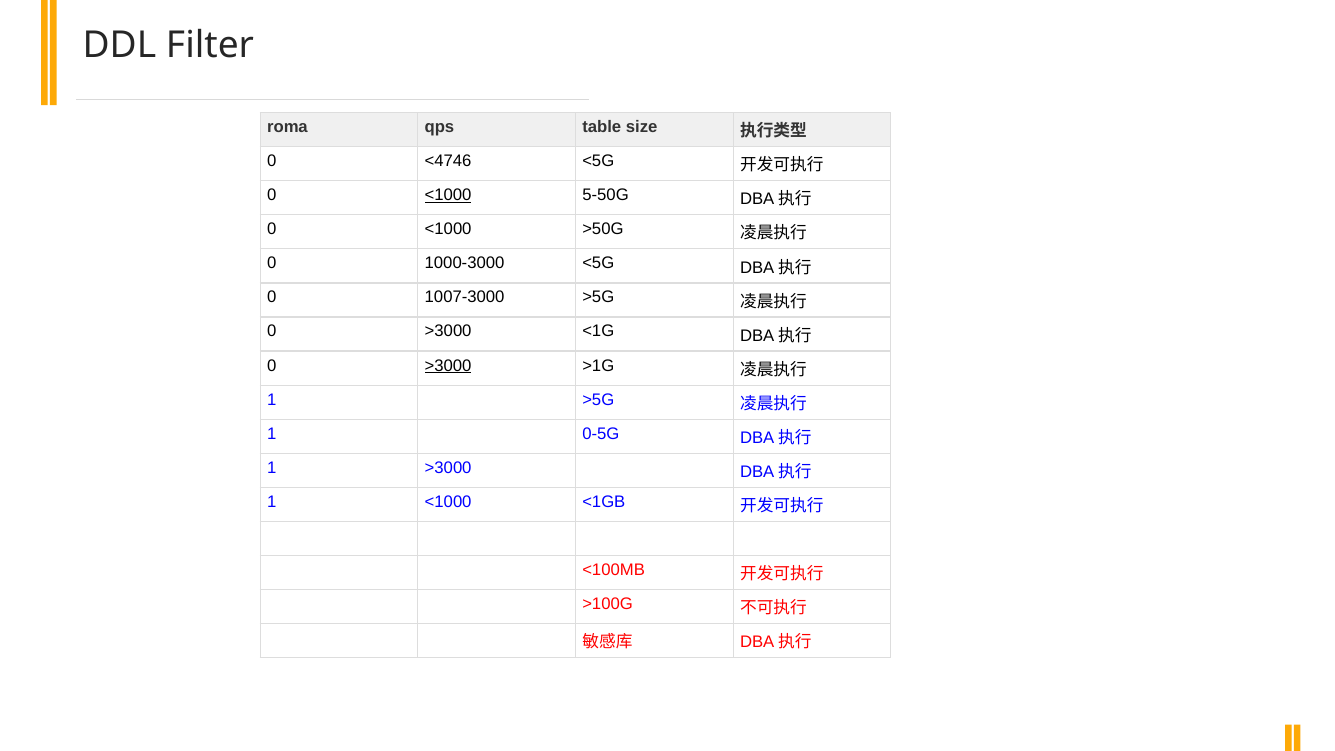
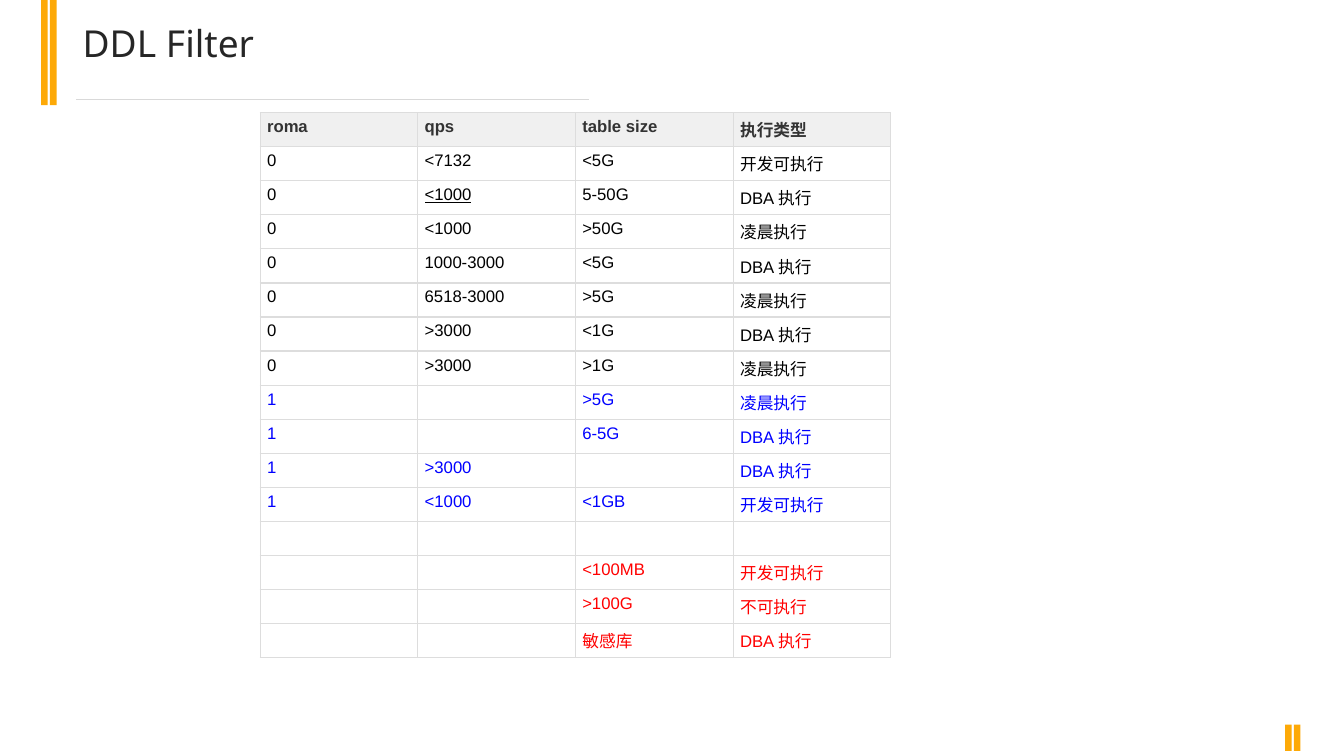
<4746: <4746 -> <7132
1007-3000: 1007-3000 -> 6518-3000
>3000 at (448, 365) underline: present -> none
0-5G: 0-5G -> 6-5G
